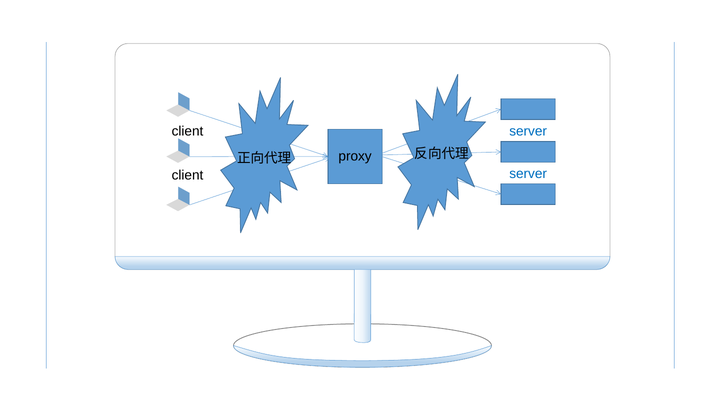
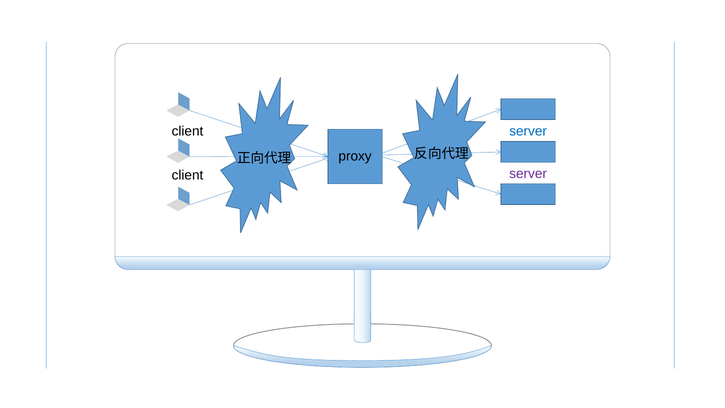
server at (528, 173) colour: blue -> purple
